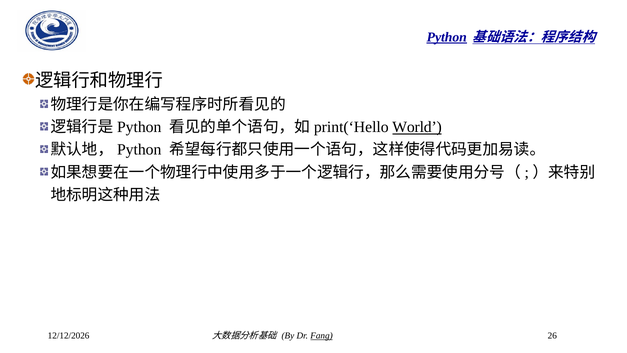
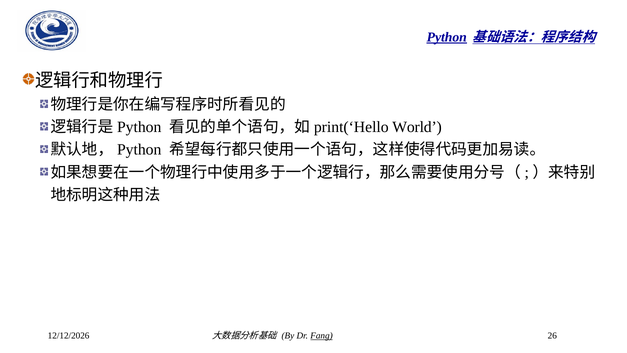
World underline: present -> none
